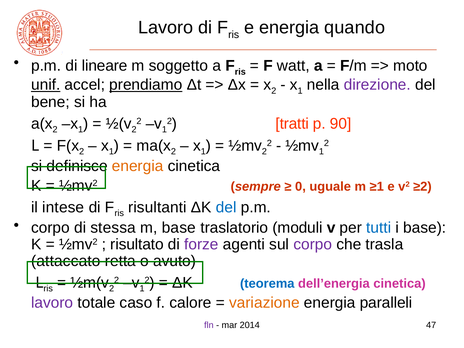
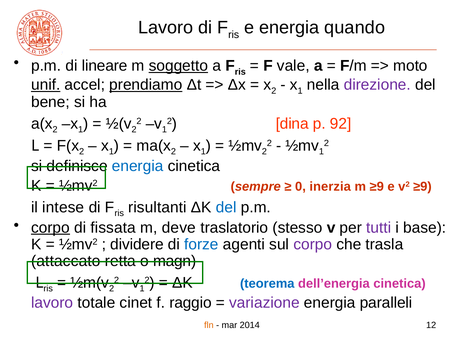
soggetto underline: none -> present
watt: watt -> vale
tratti: tratti -> dina
90: 90 -> 92
energia at (138, 166) colour: orange -> blue
uguale: uguale -> inerzia
m ≥1: ≥1 -> ≥9
v2 ≥2: ≥2 -> ≥9
corpo at (50, 228) underline: none -> present
stessa: stessa -> fissata
m base: base -> deve
moduli: moduli -> stesso
tutti colour: blue -> purple
risultato: risultato -> dividere
forze colour: purple -> blue
avuto: avuto -> magn
caso: caso -> cinet
calore: calore -> raggio
variazione colour: orange -> purple
fln colour: purple -> orange
47: 47 -> 12
